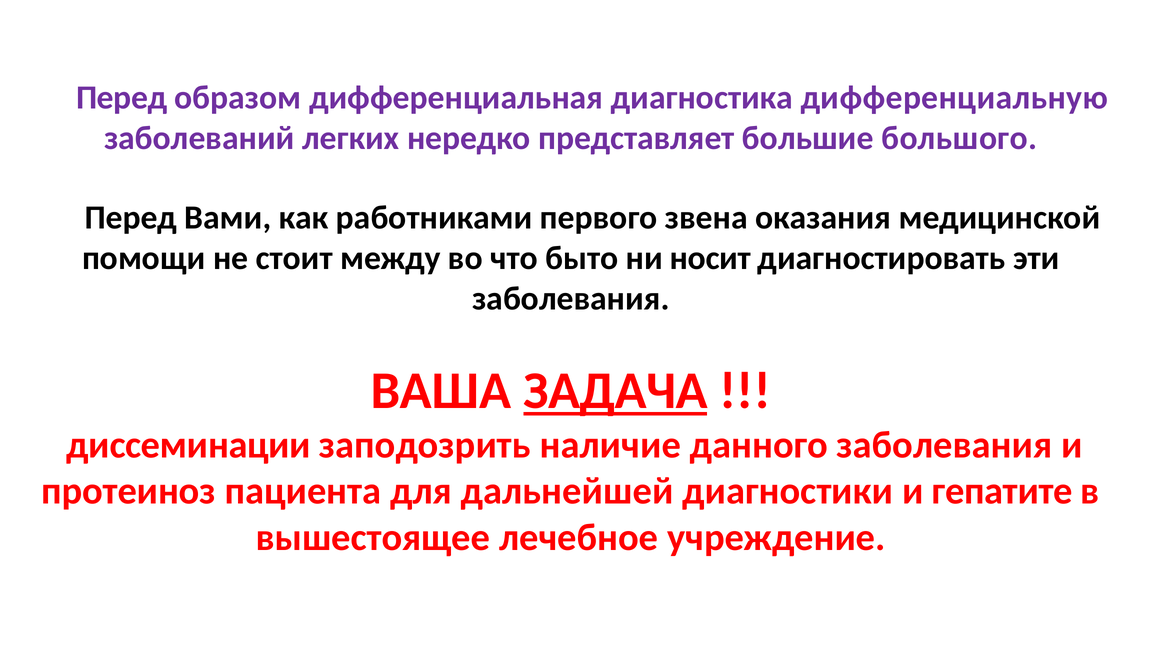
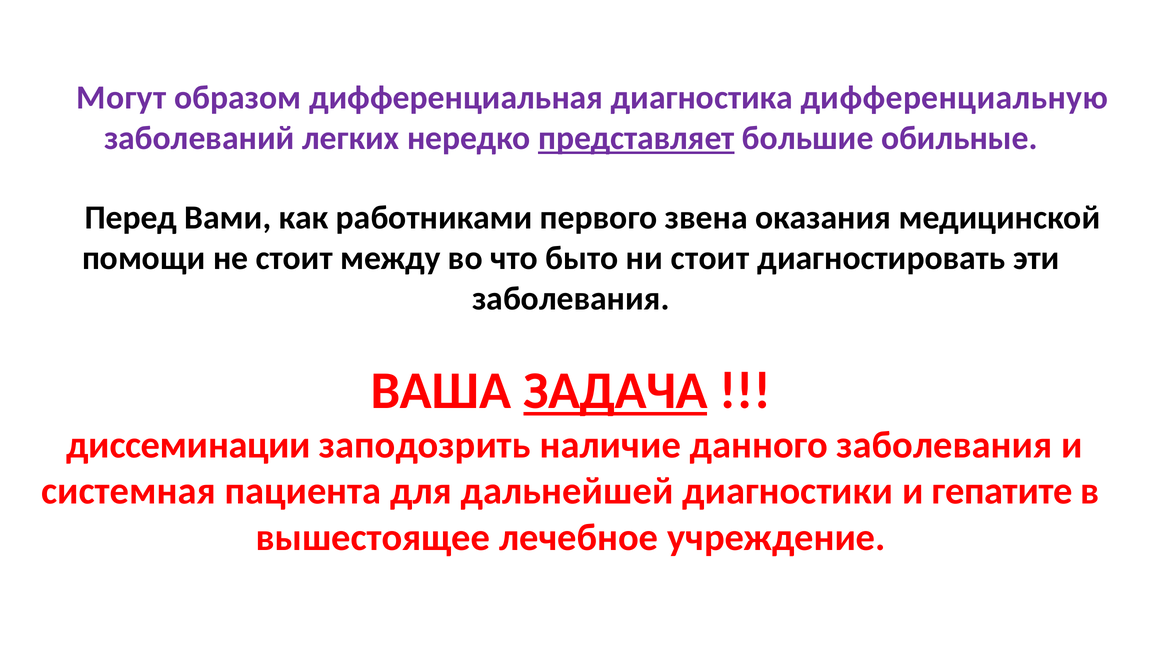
Перед at (122, 98): Перед -> Могут
представляет underline: none -> present
большого: большого -> обильные
ни носит: носит -> стоит
протеиноз: протеиноз -> системная
